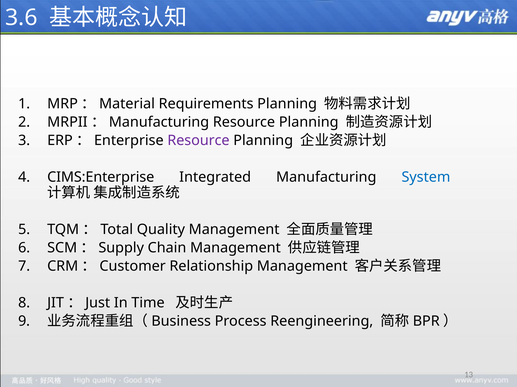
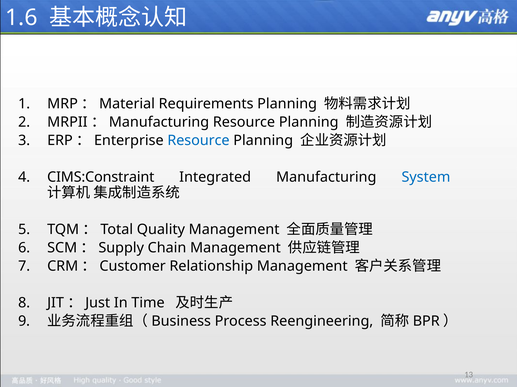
3.6: 3.6 -> 1.6
Resource at (198, 141) colour: purple -> blue
CIMS:Enterprise: CIMS:Enterprise -> CIMS:Constraint
